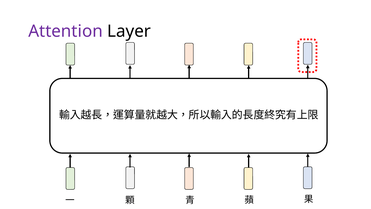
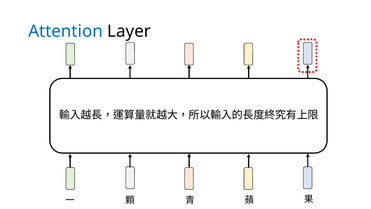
Attention colour: purple -> blue
